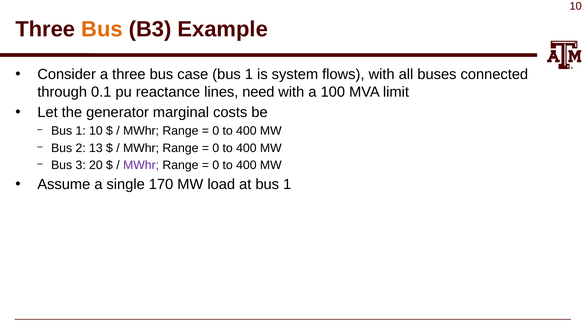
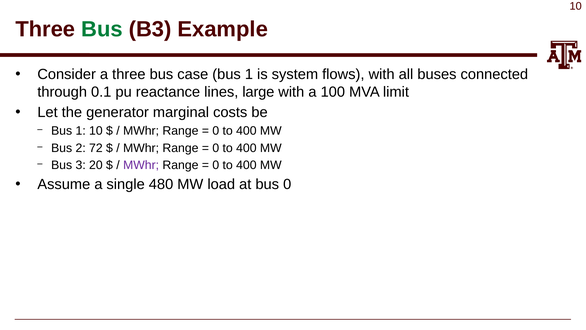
Bus at (102, 29) colour: orange -> green
need: need -> large
13: 13 -> 72
170: 170 -> 480
at bus 1: 1 -> 0
